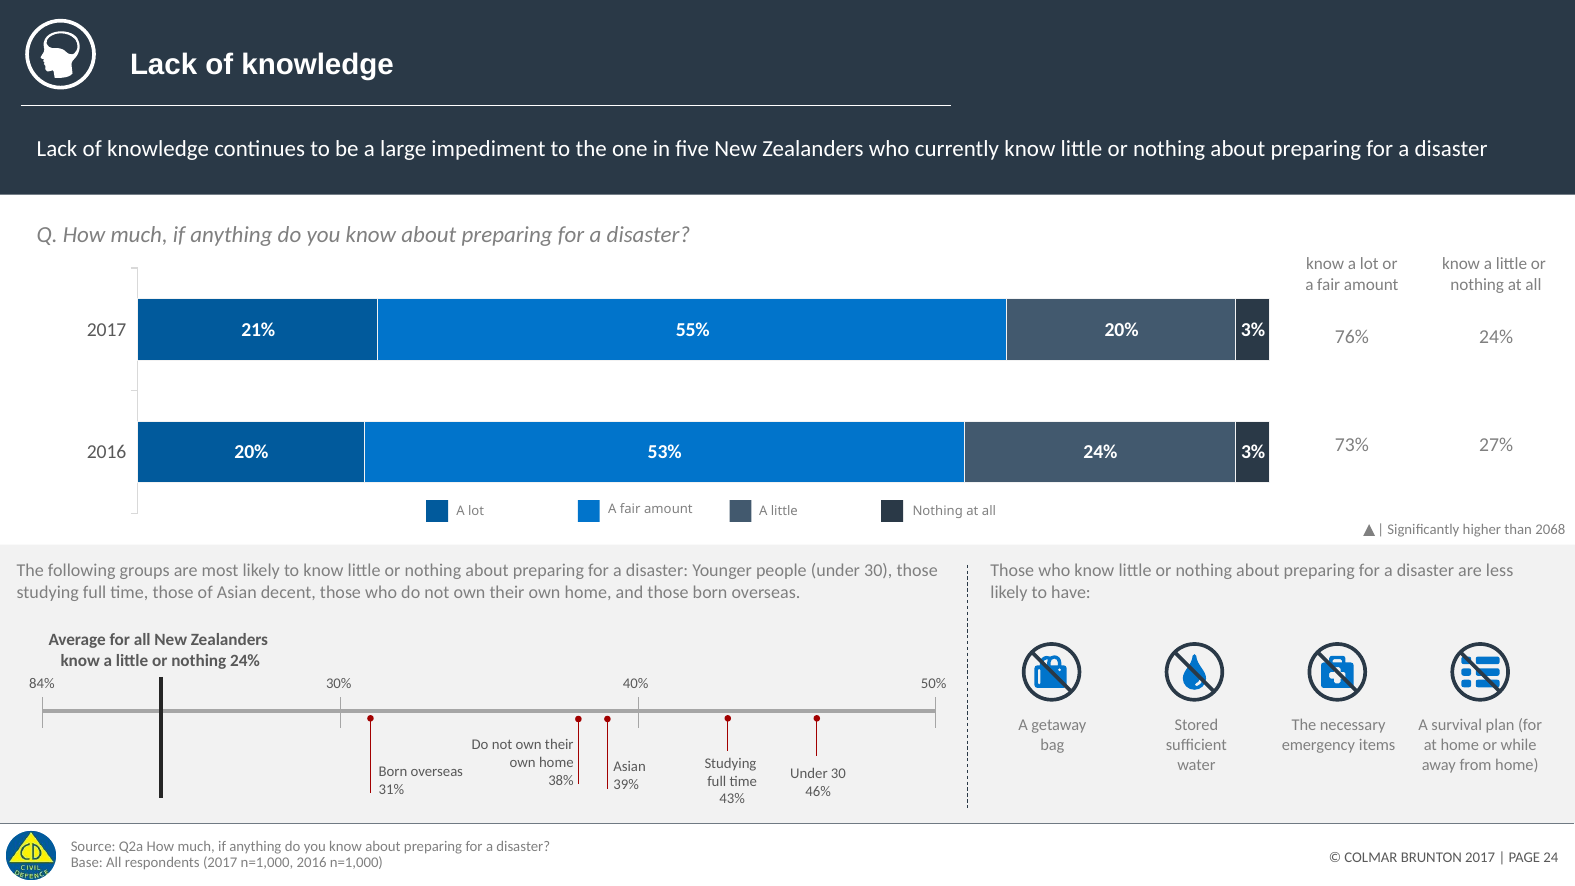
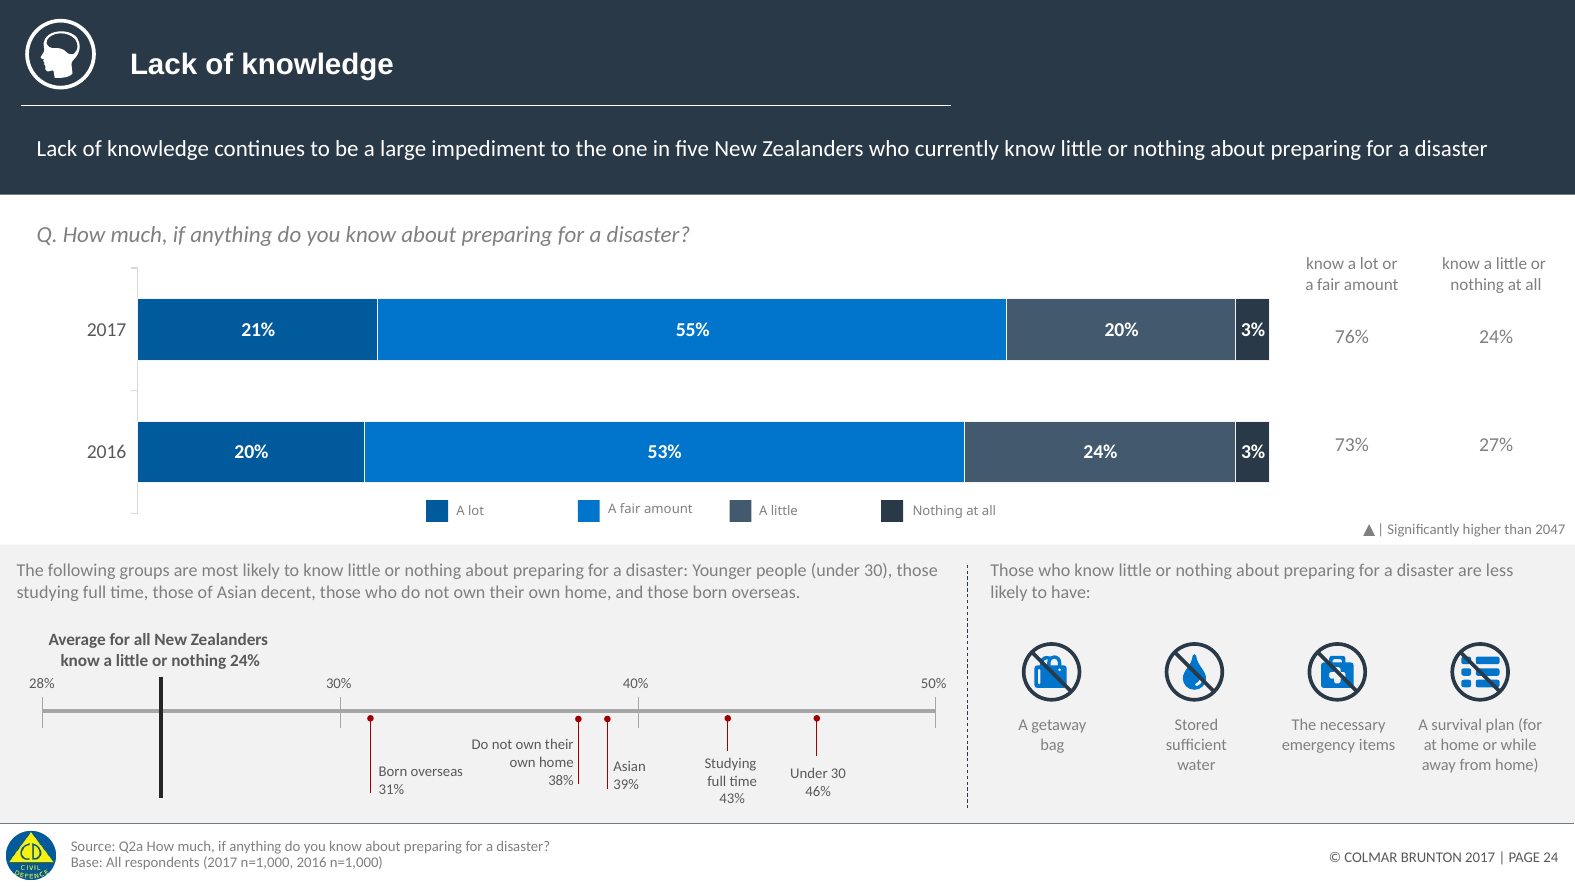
2068: 2068 -> 2047
84%: 84% -> 28%
